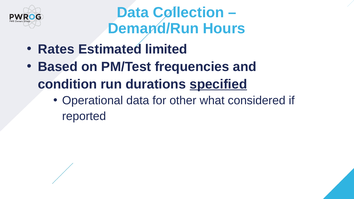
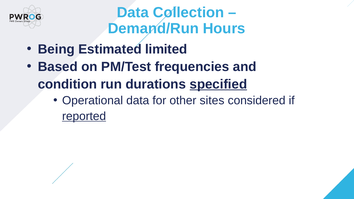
Rates: Rates -> Being
what: what -> sites
reported underline: none -> present
